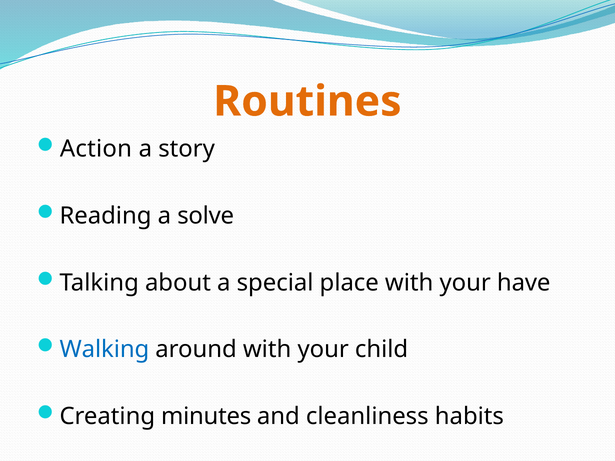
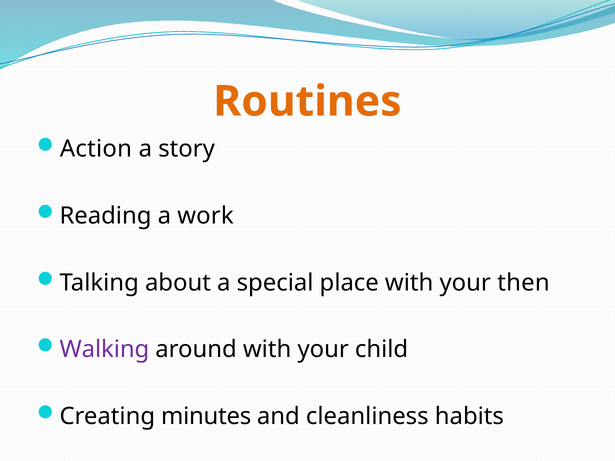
solve: solve -> work
have: have -> then
Walking colour: blue -> purple
